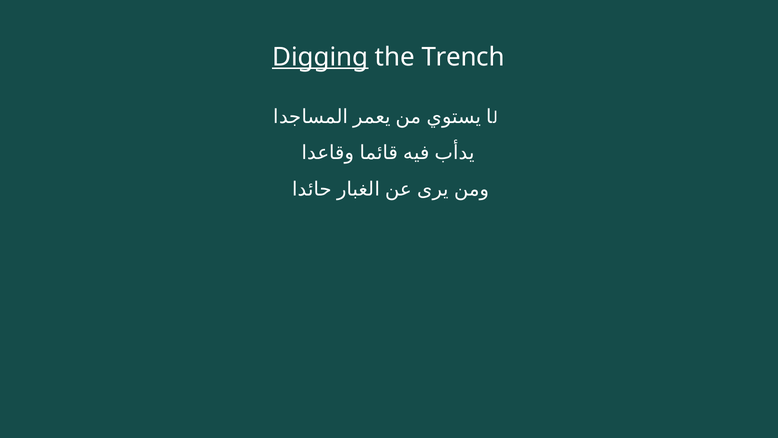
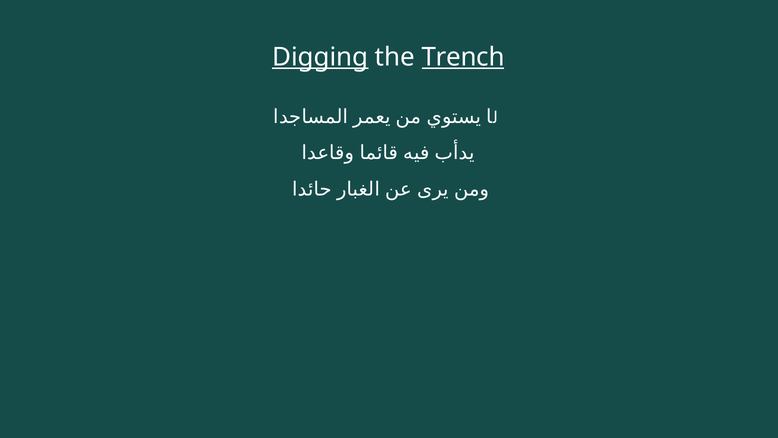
Trench underline: none -> present
